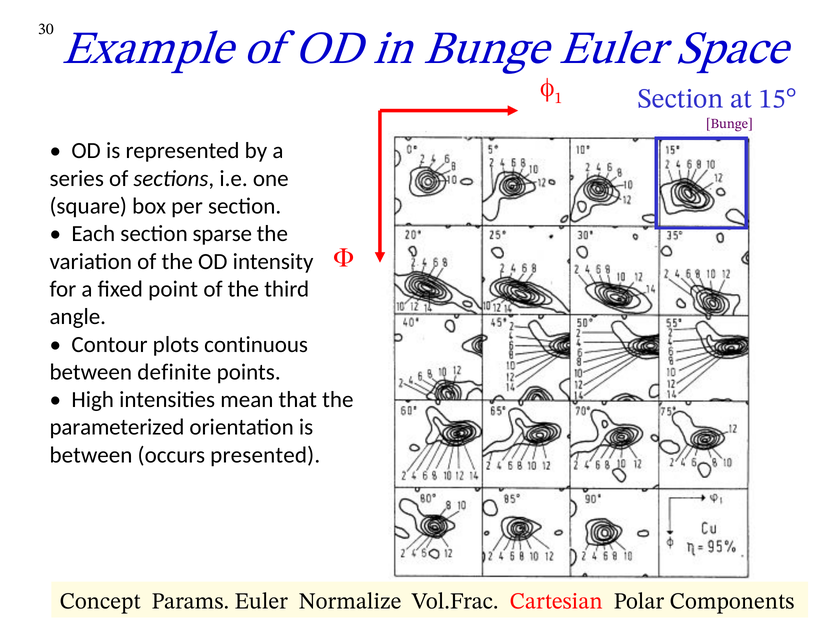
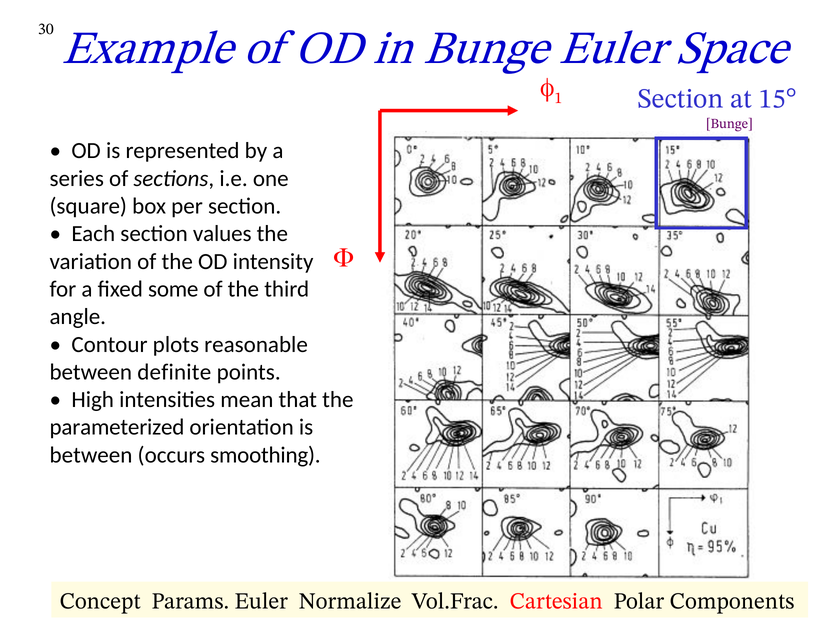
sparse: sparse -> values
point: point -> some
continuous: continuous -> reasonable
presented: presented -> smoothing
